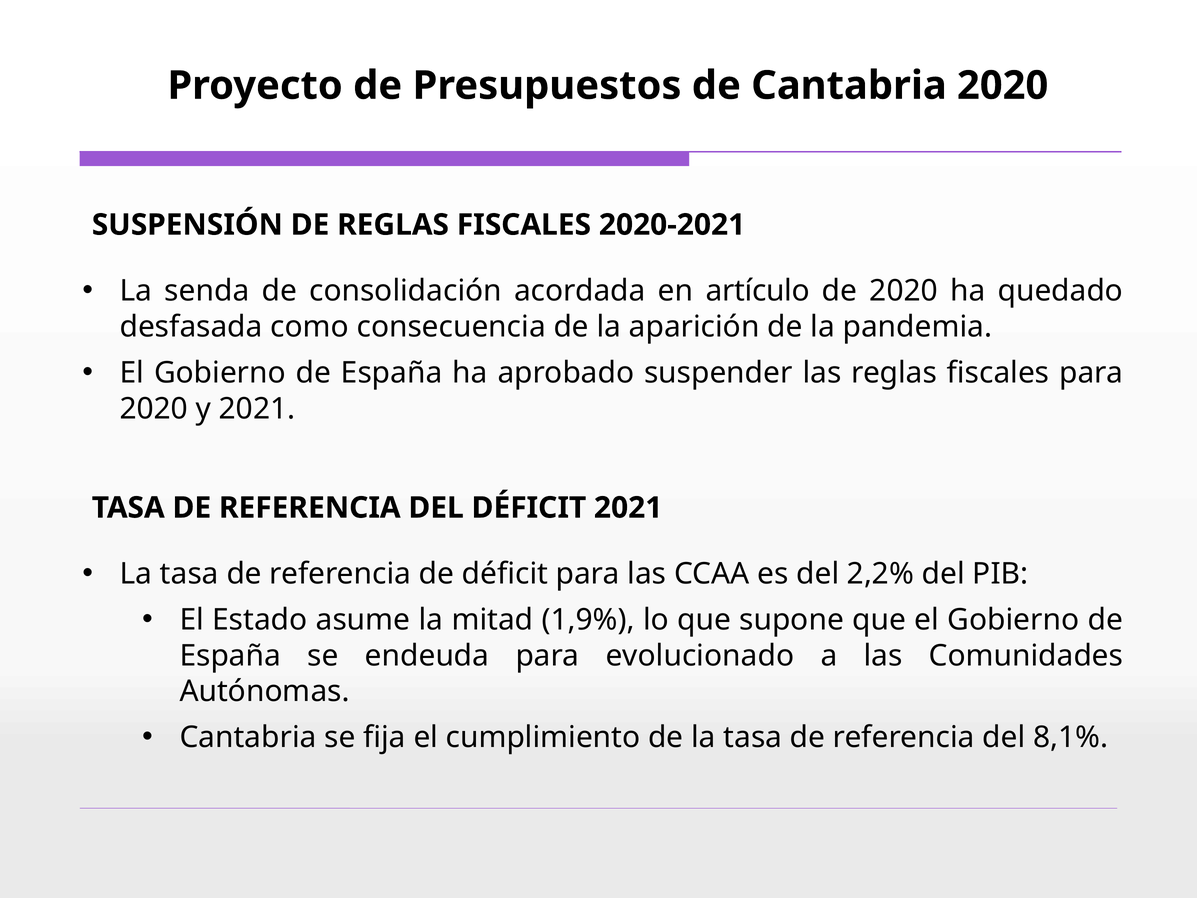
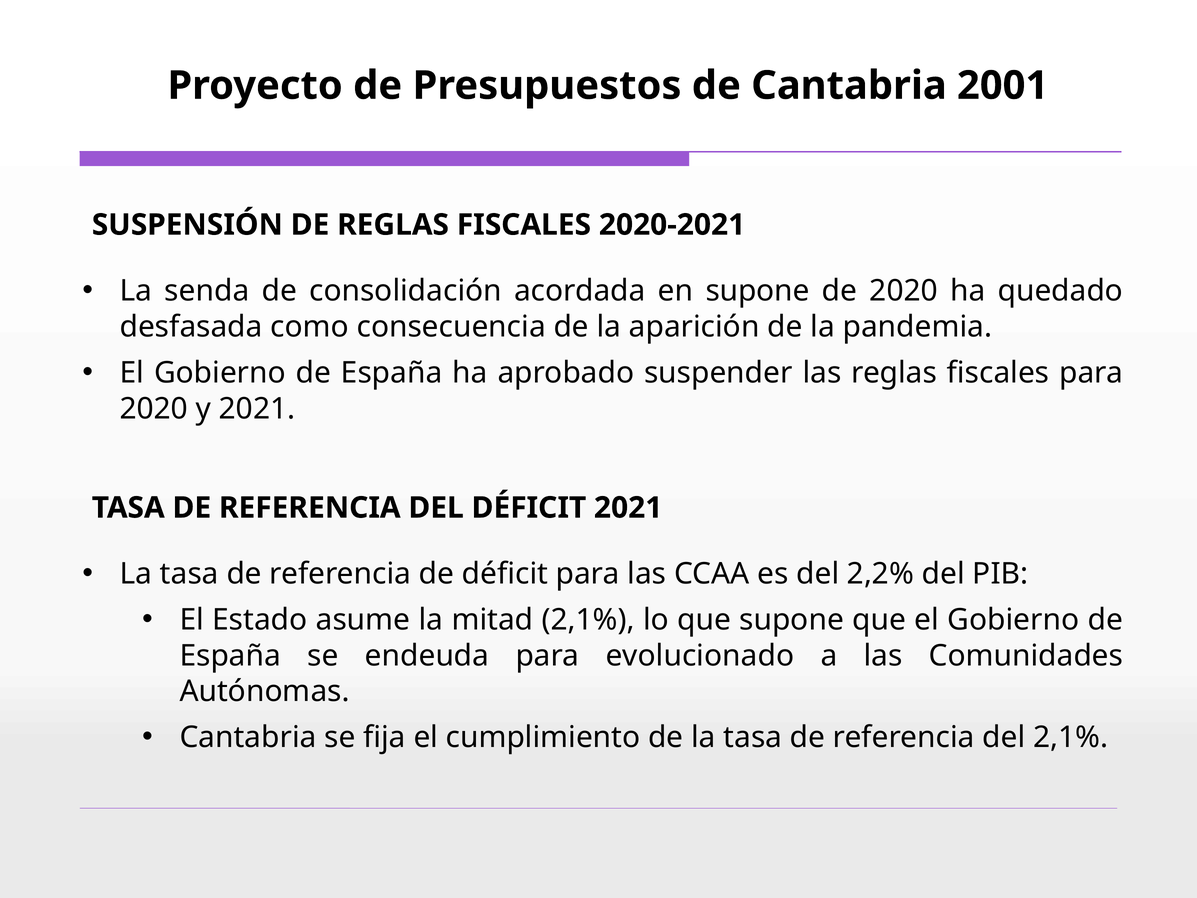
Cantabria 2020: 2020 -> 2001
en artículo: artículo -> supone
mitad 1,9%: 1,9% -> 2,1%
del 8,1%: 8,1% -> 2,1%
